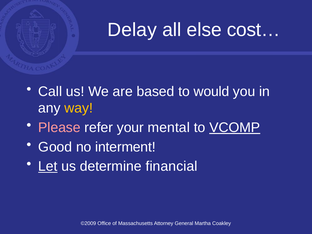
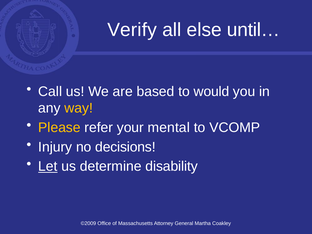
Delay: Delay -> Verify
cost…: cost… -> until…
Please colour: pink -> yellow
VCOMP underline: present -> none
Good: Good -> Injury
interment: interment -> decisions
financial: financial -> disability
